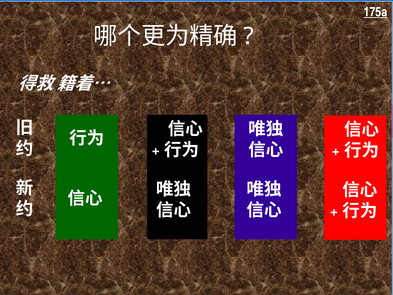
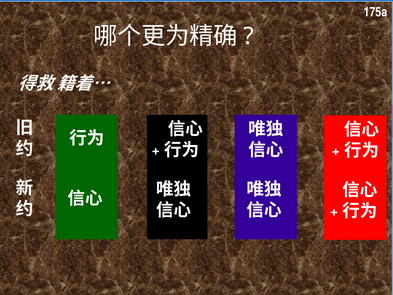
175a underline: present -> none
